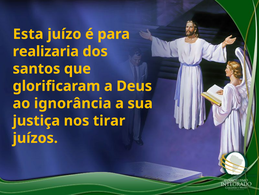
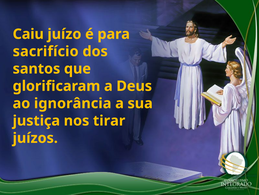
Esta: Esta -> Caiu
realizaria: realizaria -> sacrifício
